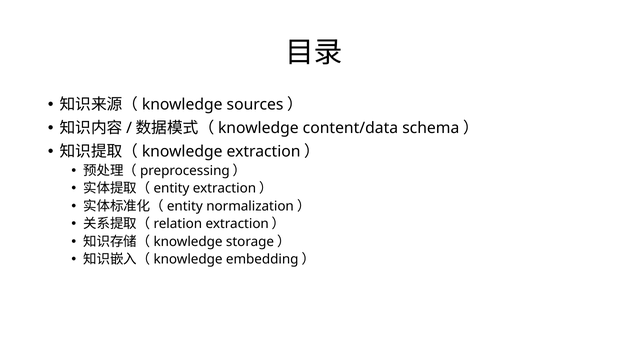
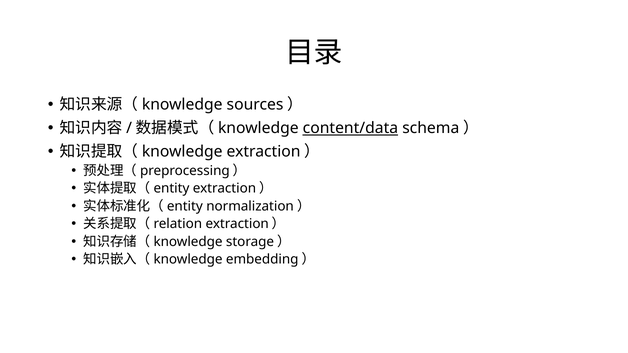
content/data underline: none -> present
